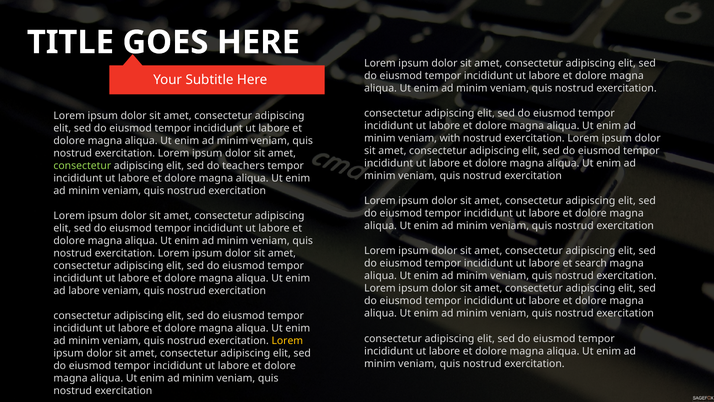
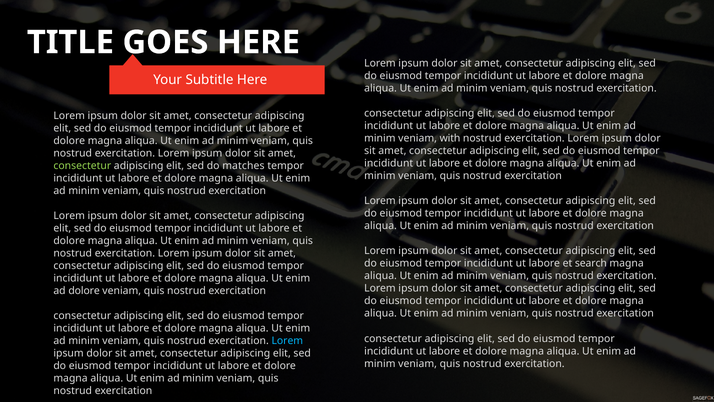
teachers: teachers -> matches
ad labore: labore -> dolore
Lorem at (287, 341) colour: yellow -> light blue
